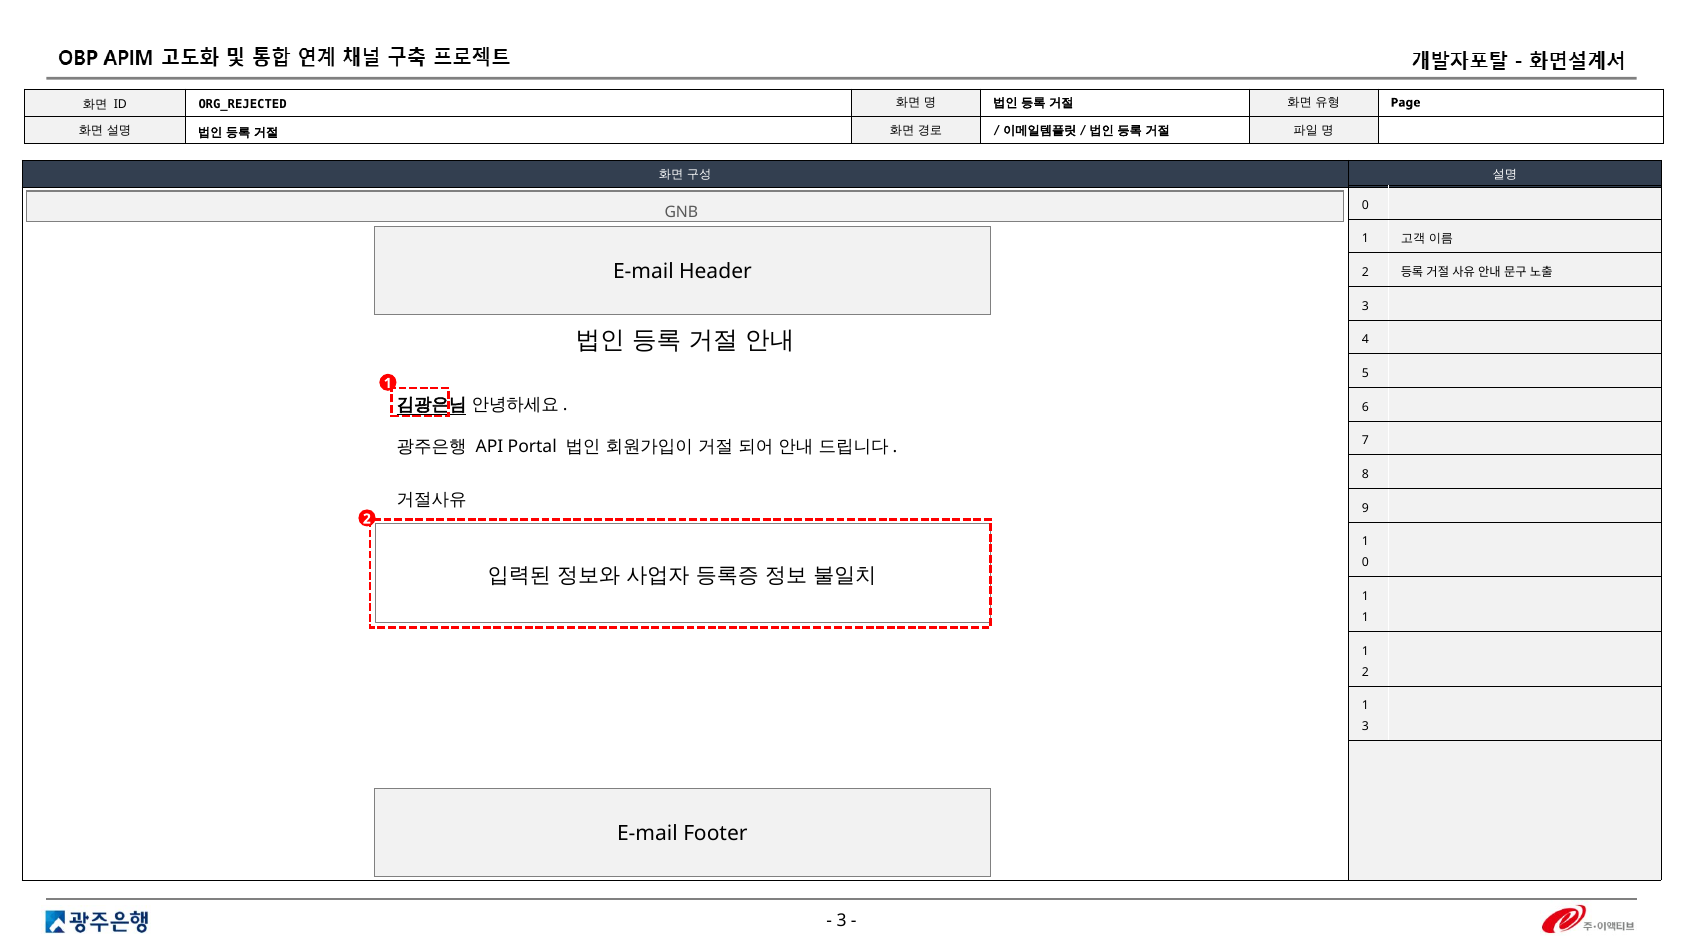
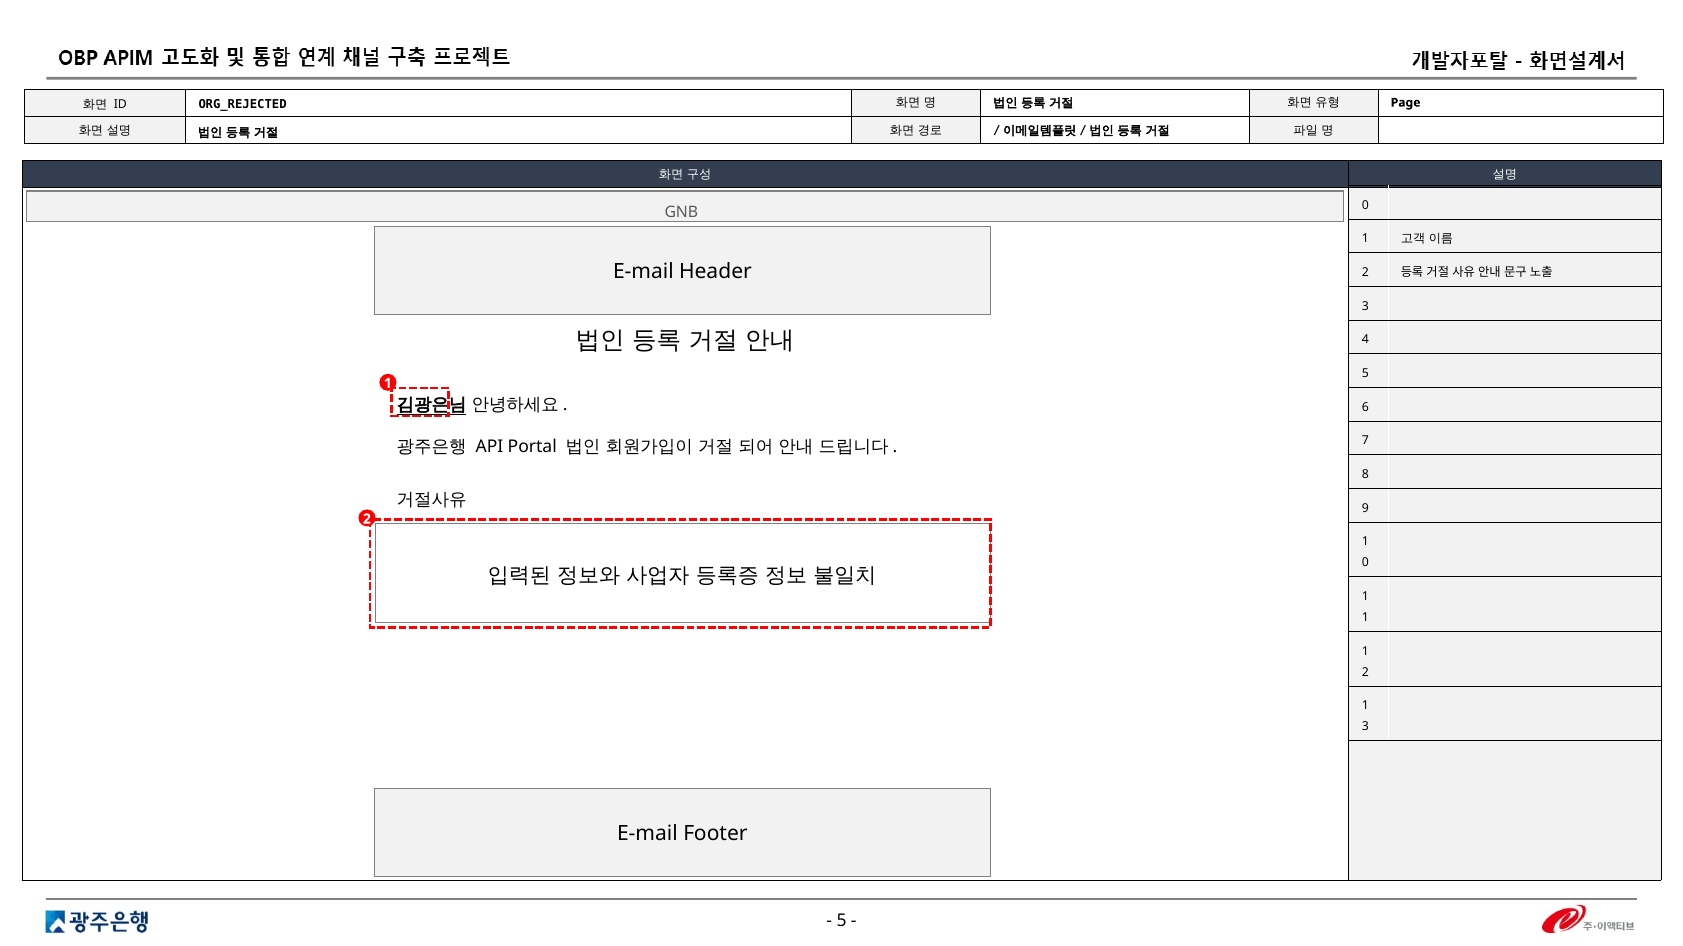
3 at (842, 922): 3 -> 5
